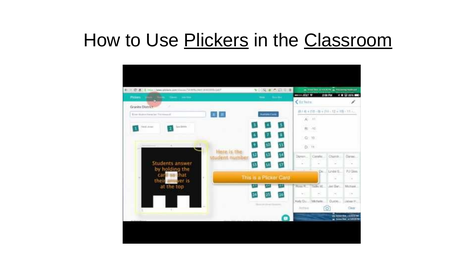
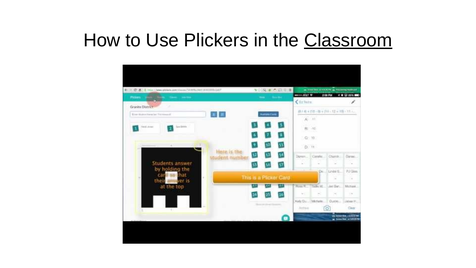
Plickers underline: present -> none
